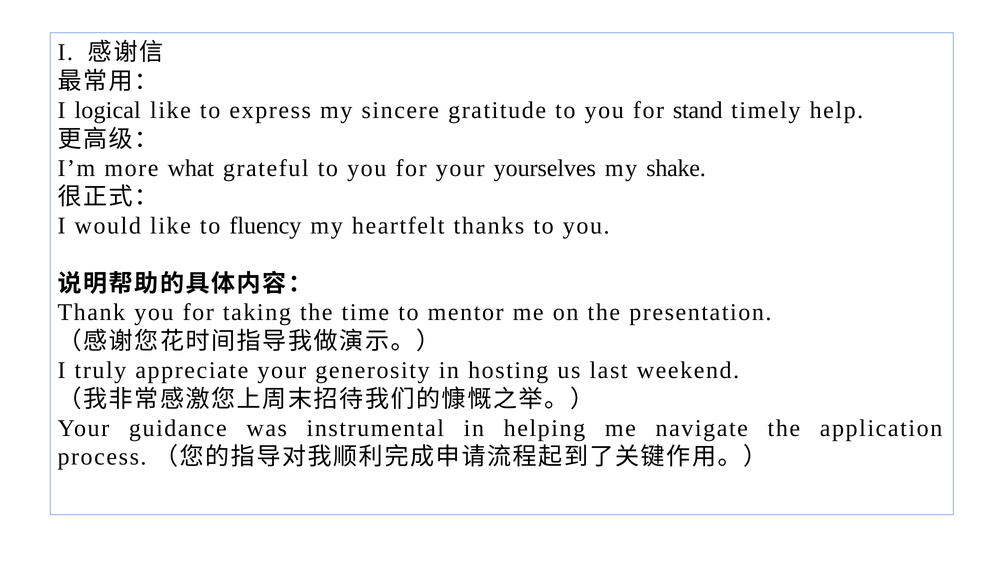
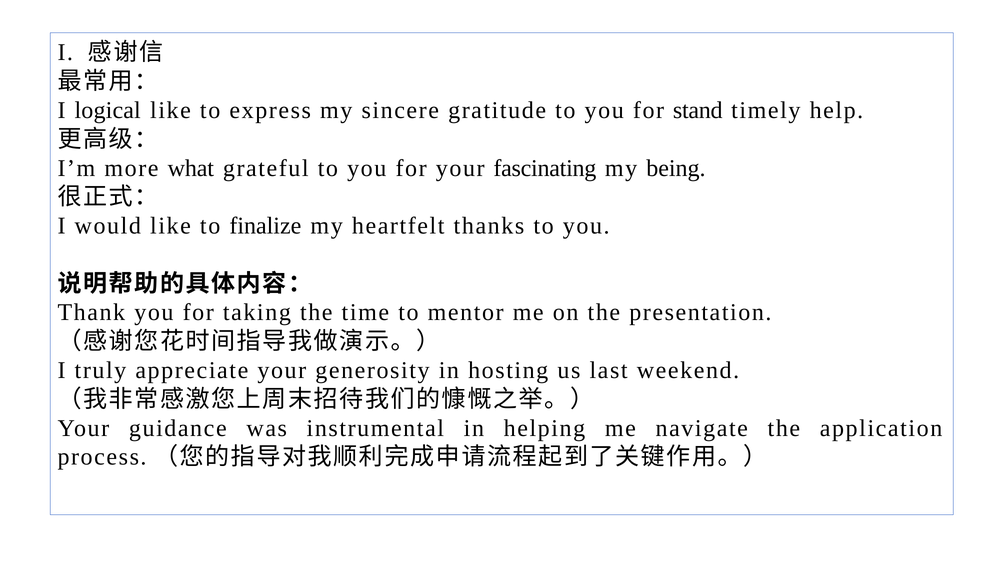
yourselves: yourselves -> fascinating
shake: shake -> being
fluency: fluency -> finalize
